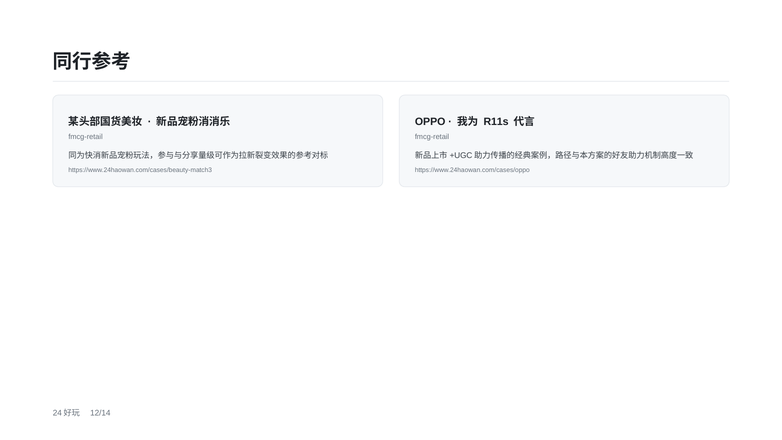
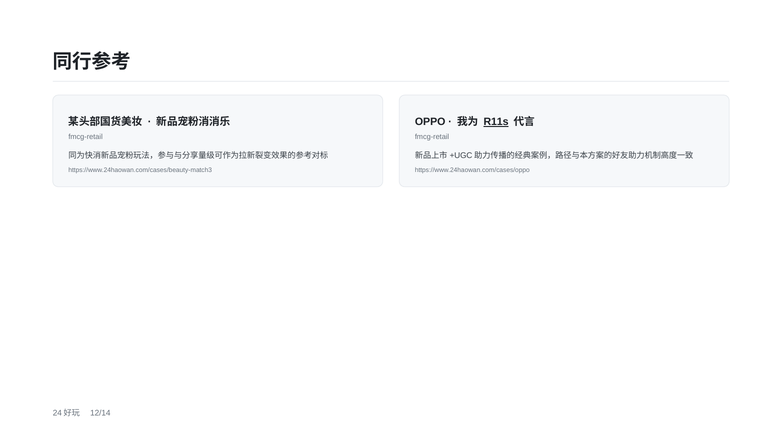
R11s underline: none -> present
